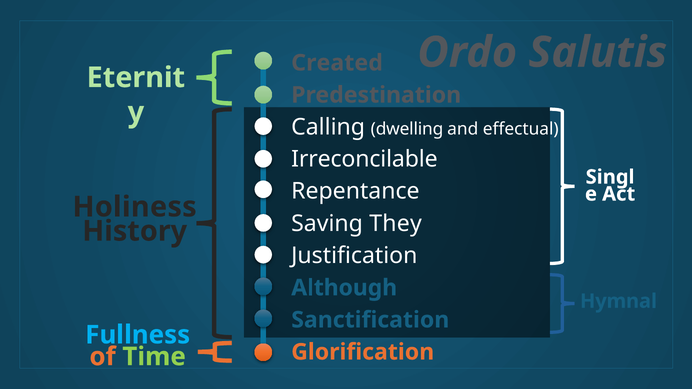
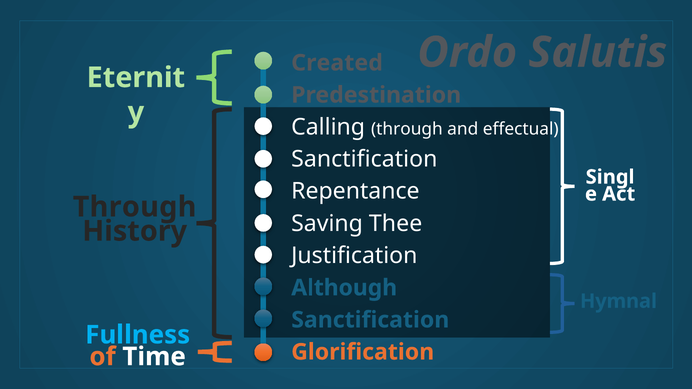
Calling dwelling: dwelling -> through
Irreconcilable at (364, 159): Irreconcilable -> Sanctification
Holiness at (135, 207): Holiness -> Through
They: They -> Thee
Time colour: light green -> white
